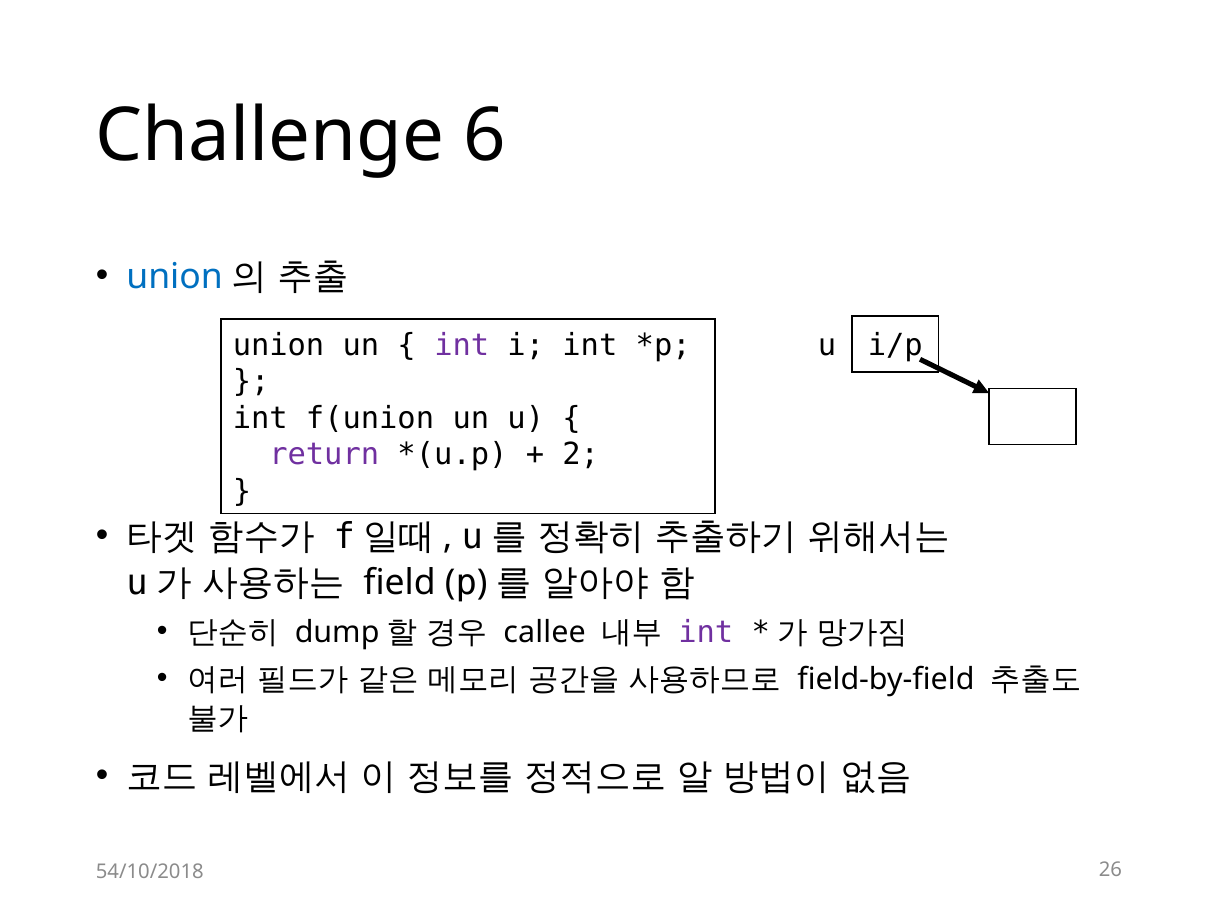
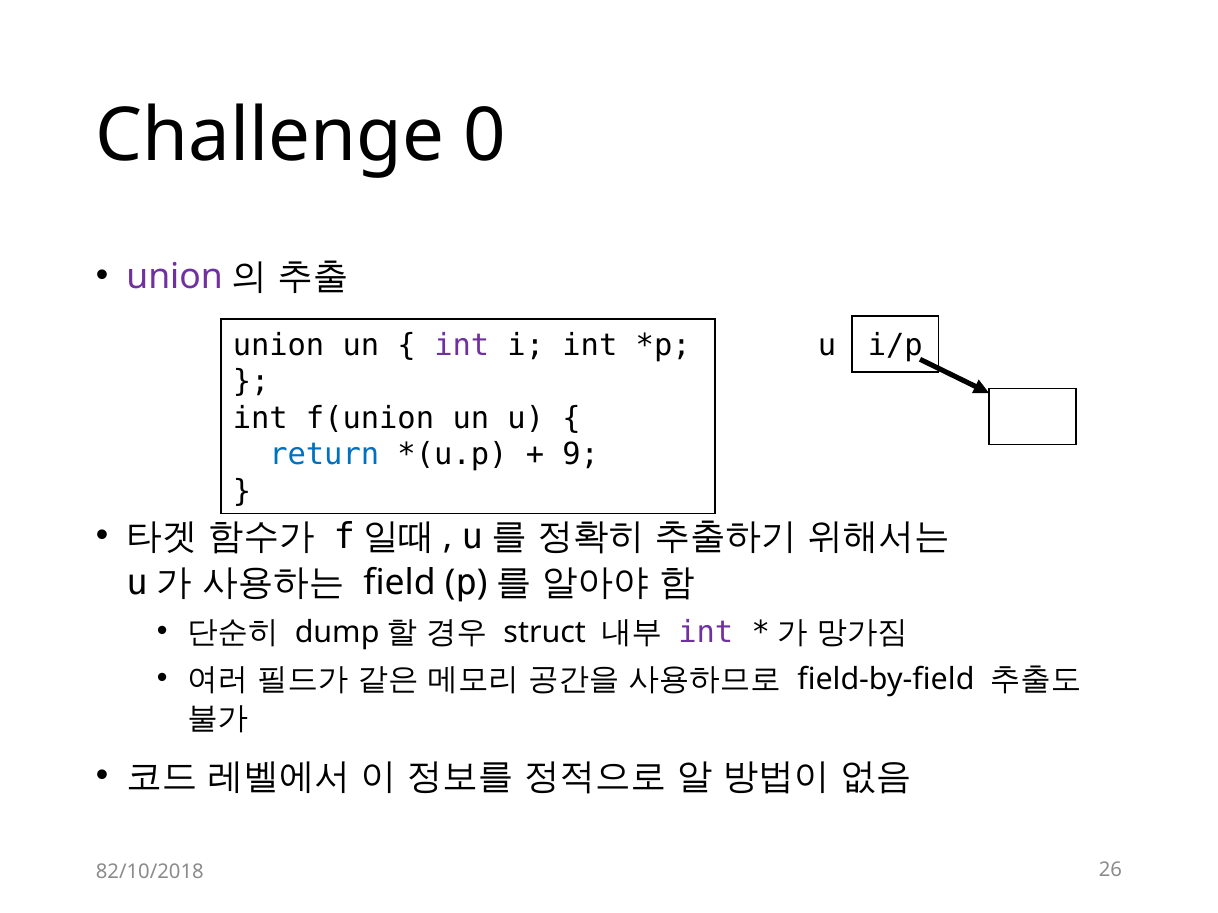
6: 6 -> 0
union at (175, 276) colour: blue -> purple
return colour: purple -> blue
2: 2 -> 9
callee: callee -> struct
54/10/2018: 54/10/2018 -> 82/10/2018
